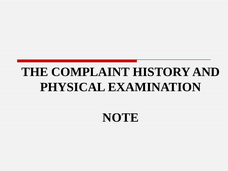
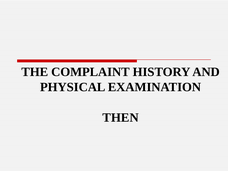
NOTE: NOTE -> THEN
